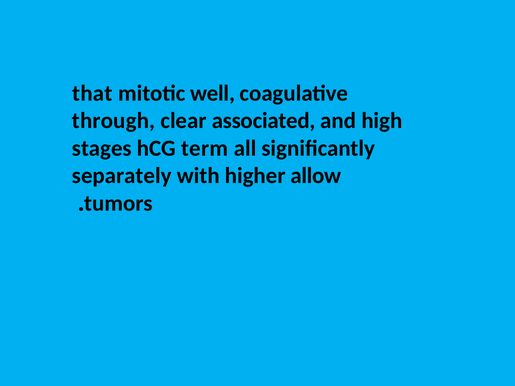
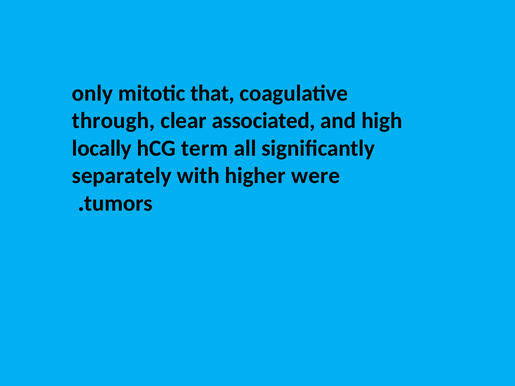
that: that -> only
well: well -> that
stages: stages -> locally
allow: allow -> were
